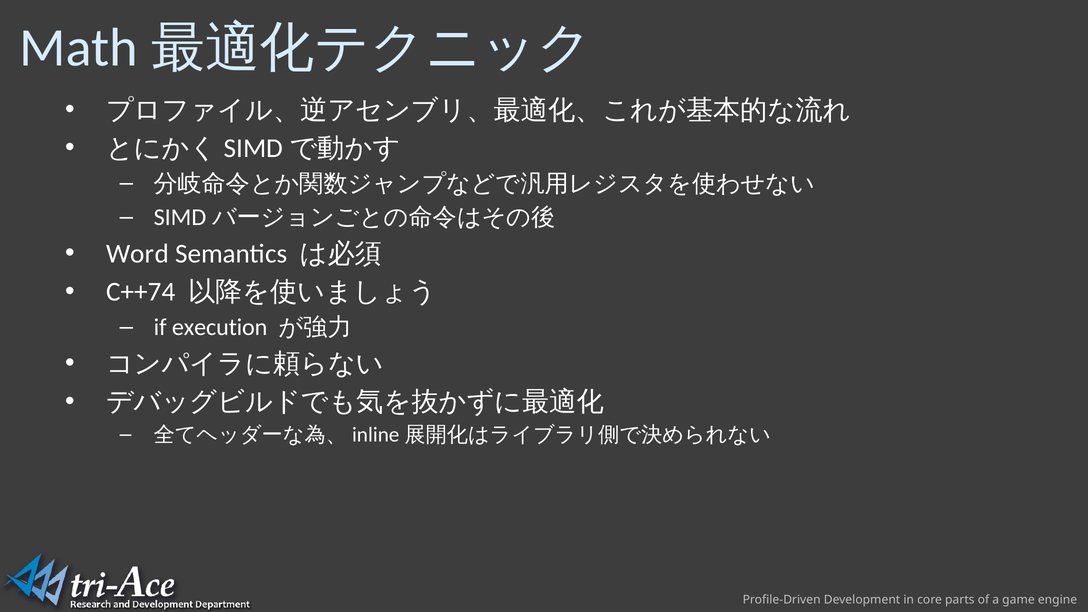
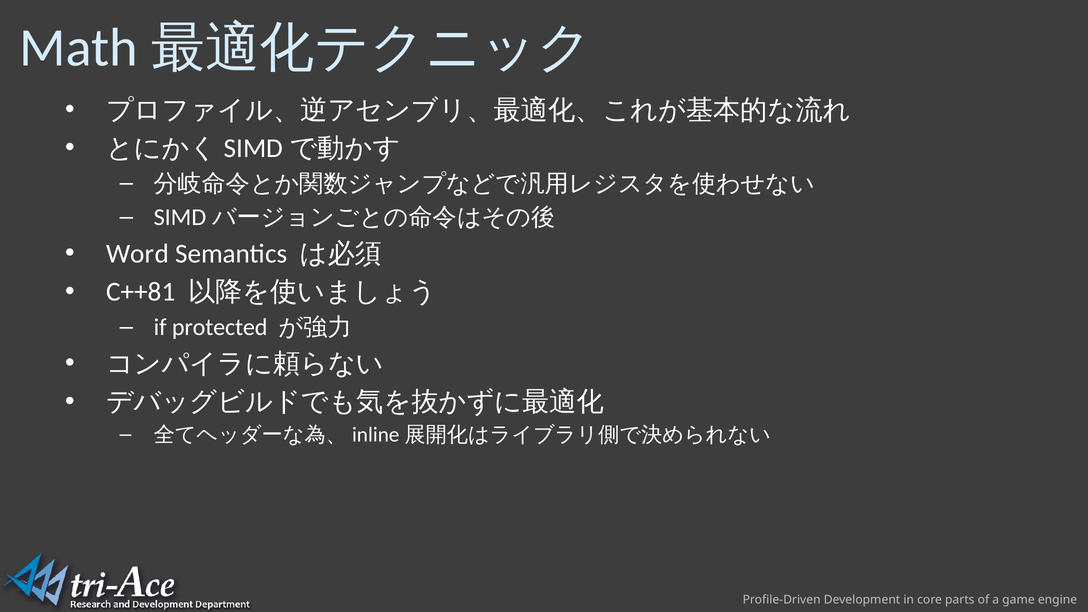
C++74: C++74 -> C++81
execution: execution -> protected
